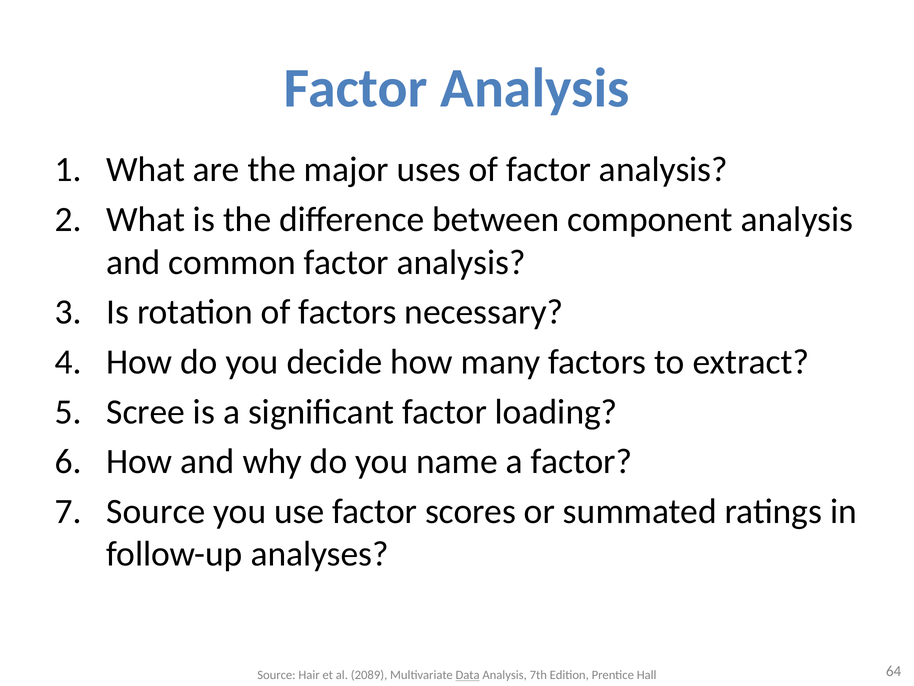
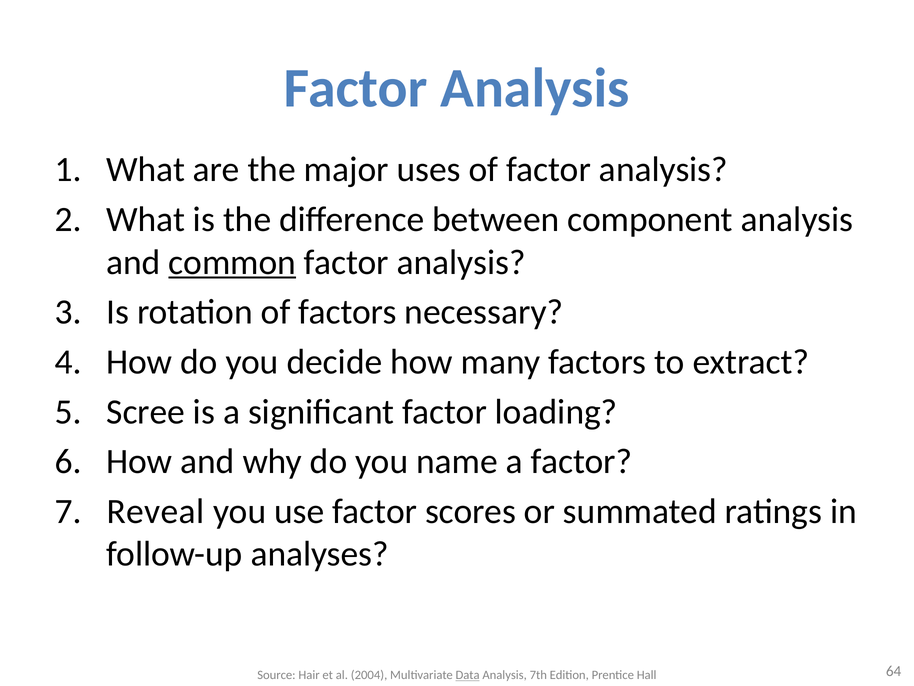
common underline: none -> present
Source at (156, 511): Source -> Reveal
2089: 2089 -> 2004
